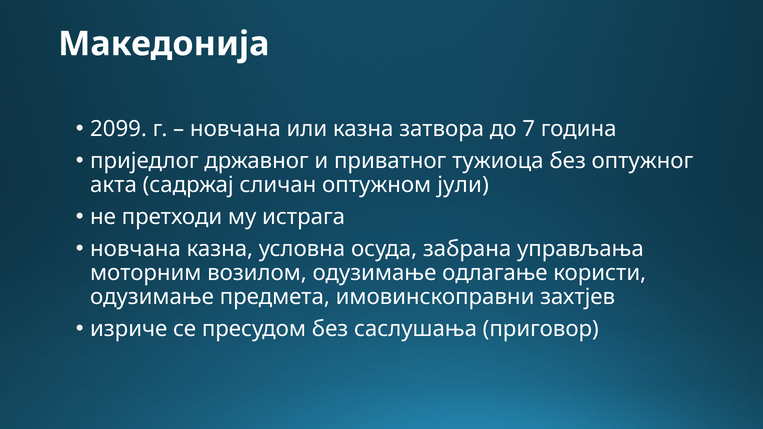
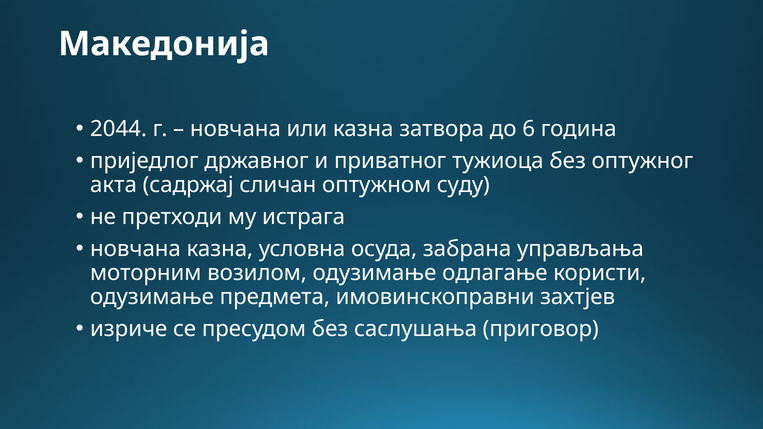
2099: 2099 -> 2044
7: 7 -> 6
јули: јули -> суду
